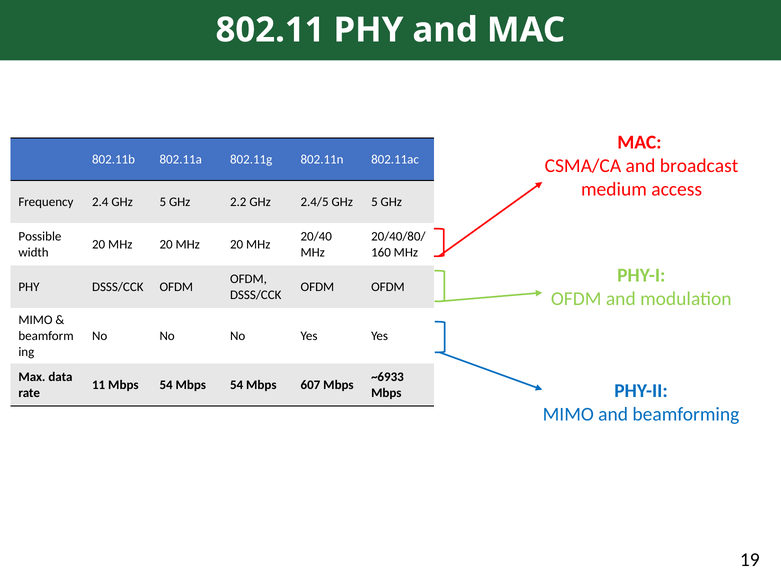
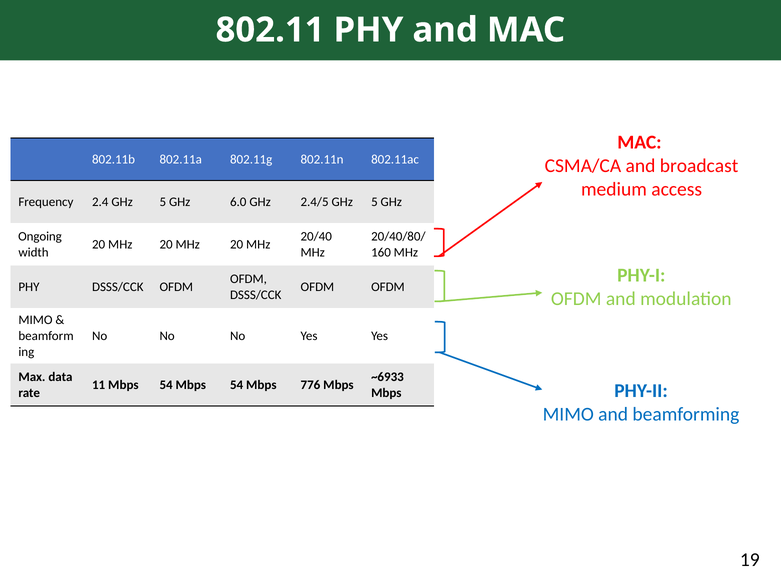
2.2: 2.2 -> 6.0
Possible: Possible -> Ongoing
607: 607 -> 776
